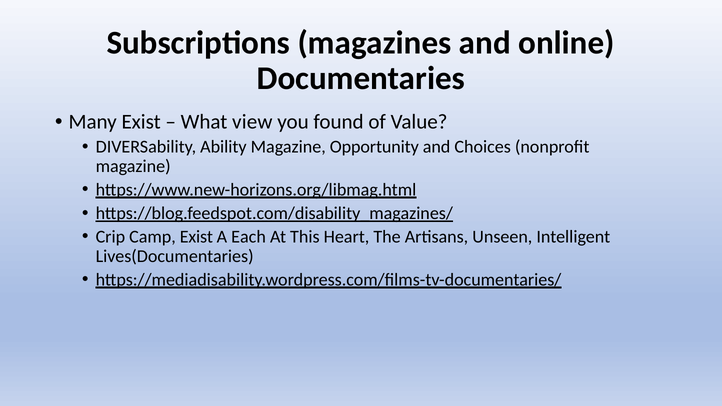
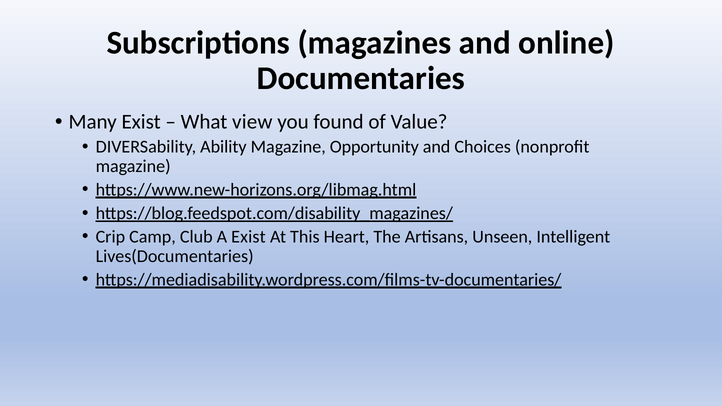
Camp Exist: Exist -> Club
A Each: Each -> Exist
